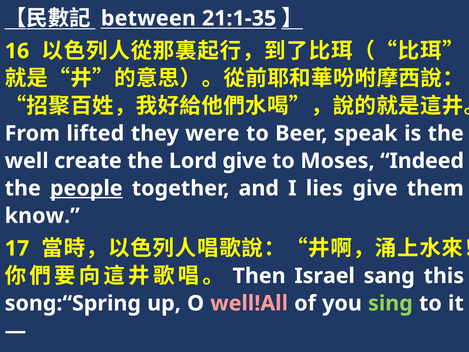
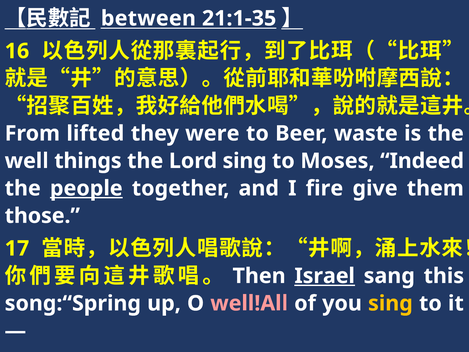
speak: speak -> waste
create: create -> things
Lord give: give -> sing
lies: lies -> fire
know: know -> those
Israel underline: none -> present
sing at (390, 303) colour: light green -> yellow
